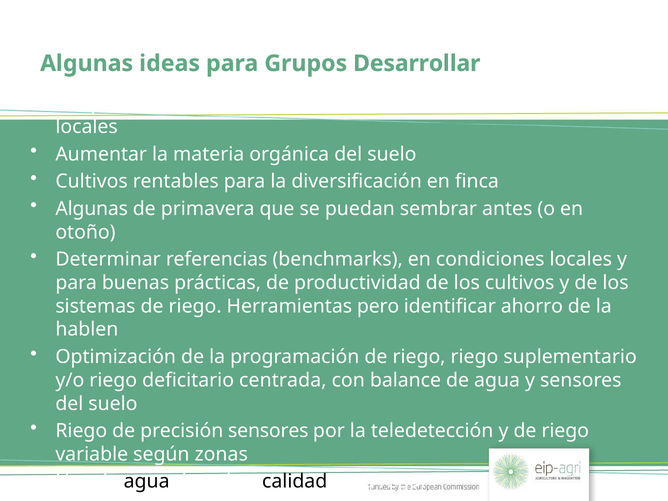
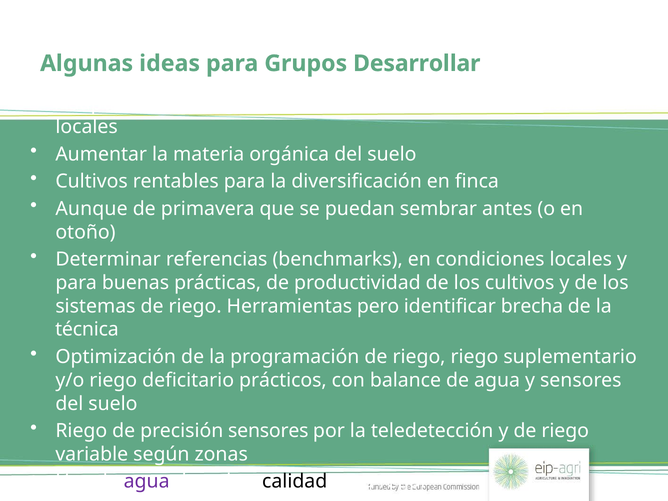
Algunas at (92, 209): Algunas -> Aunque
ahorro: ahorro -> brecha
hablen: hablen -> técnica
centrada: centrada -> prácticos
agua at (147, 481) colour: black -> purple
